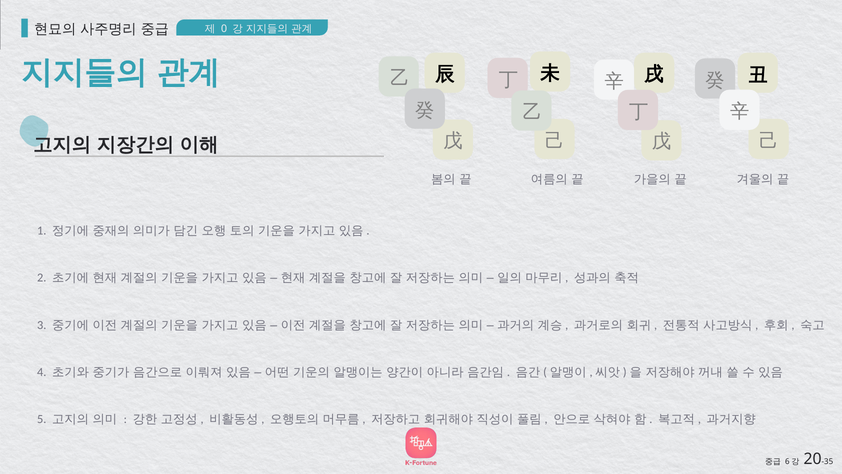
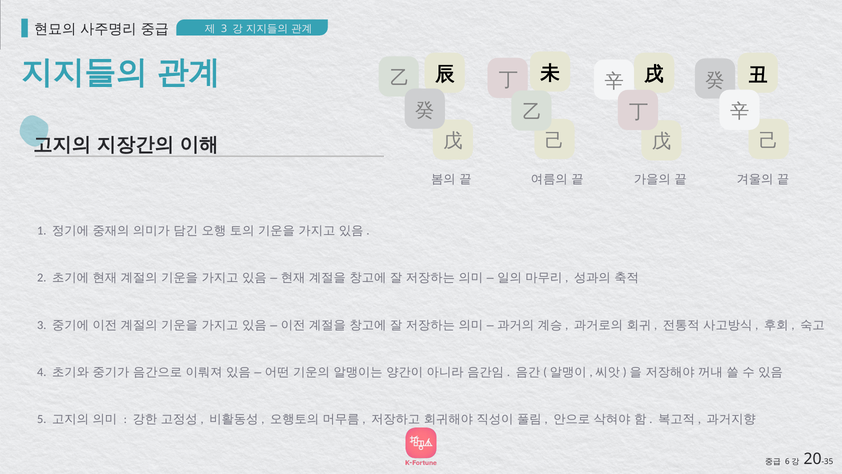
0 at (224, 29): 0 -> 3
